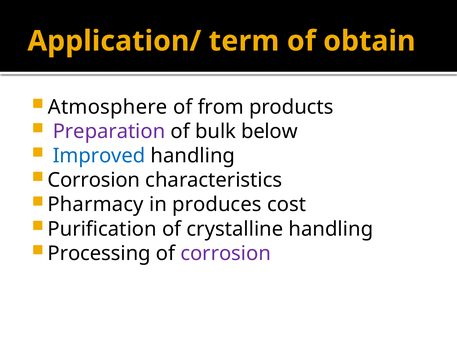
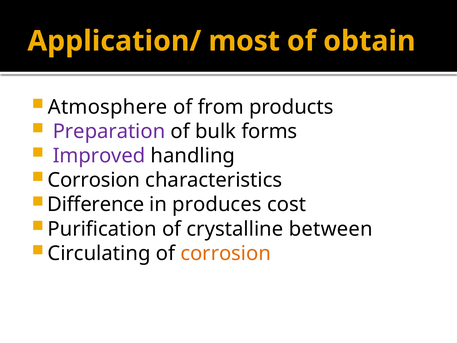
term: term -> most
below: below -> forms
Improved colour: blue -> purple
Pharmacy: Pharmacy -> Difference
crystalline handling: handling -> between
Processing: Processing -> Circulating
corrosion at (226, 253) colour: purple -> orange
